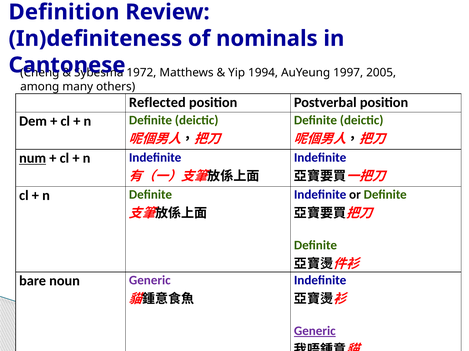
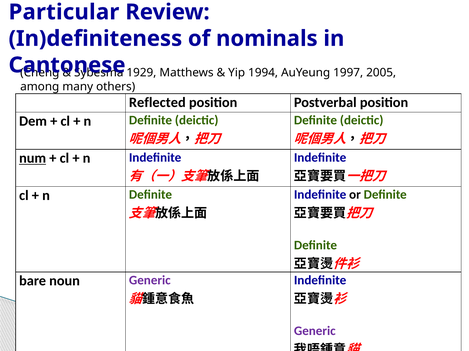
Definition: Definition -> Particular
1972: 1972 -> 1929
Generic at (315, 332) underline: present -> none
